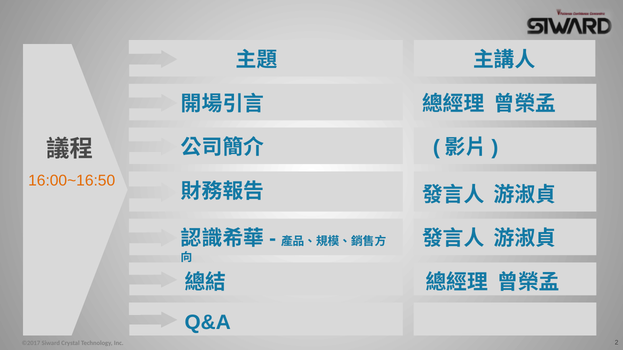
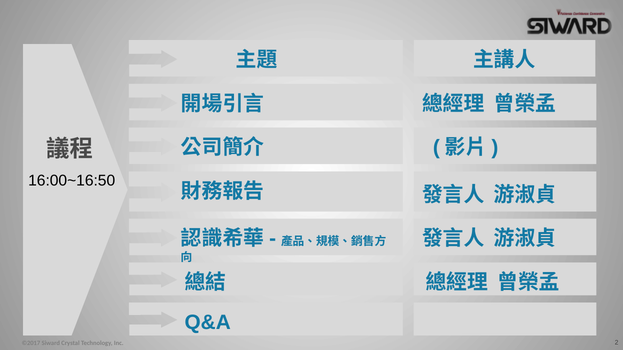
16:00~16:50 colour: orange -> black
